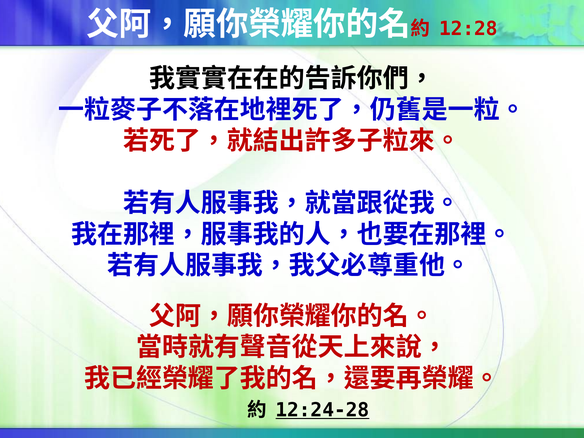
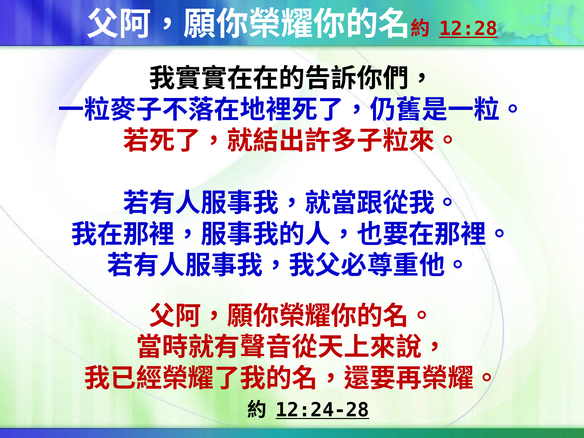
12:28 underline: none -> present
